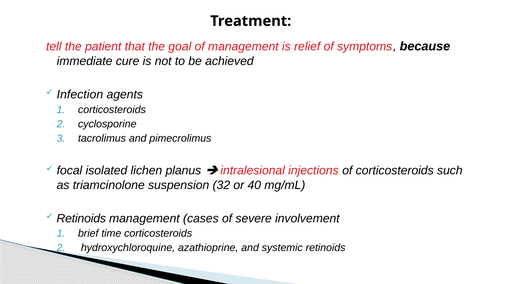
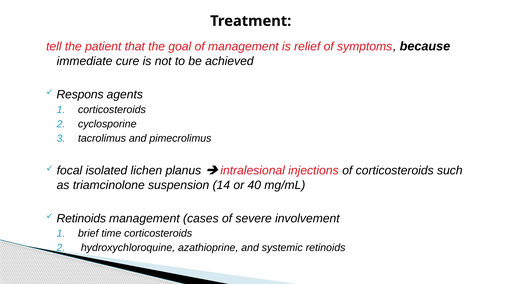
Infection: Infection -> Respons
32: 32 -> 14
